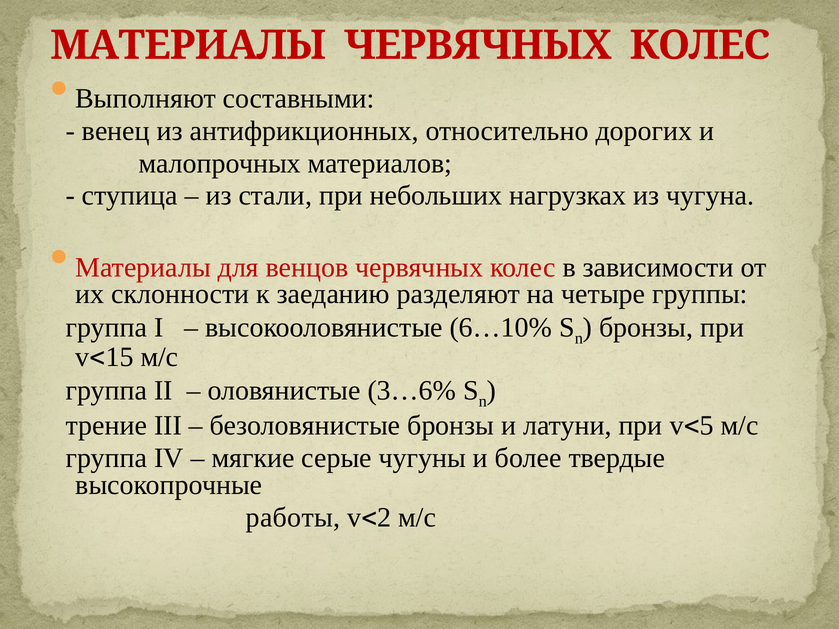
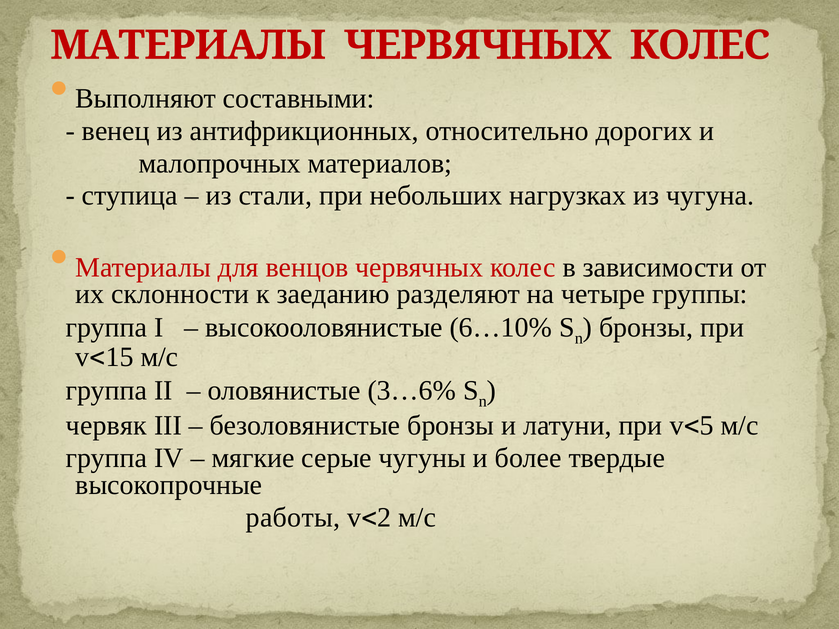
трение: трение -> червяк
